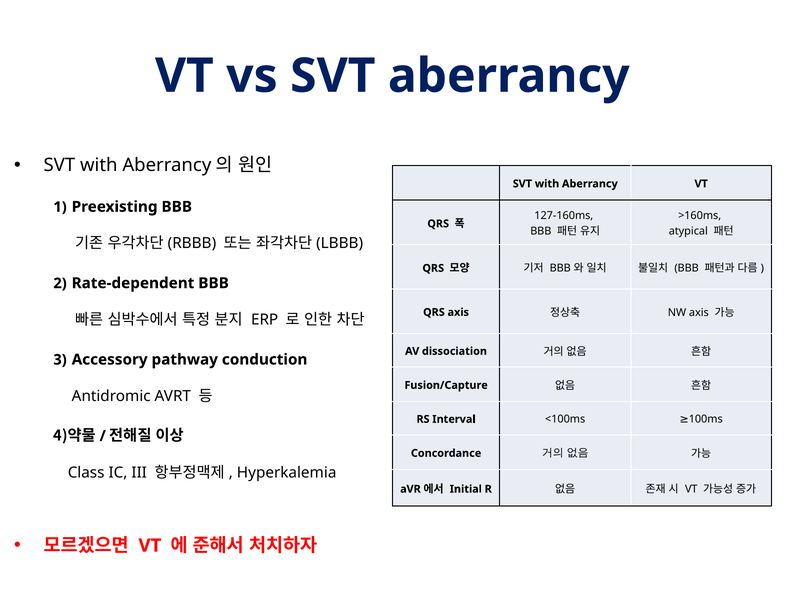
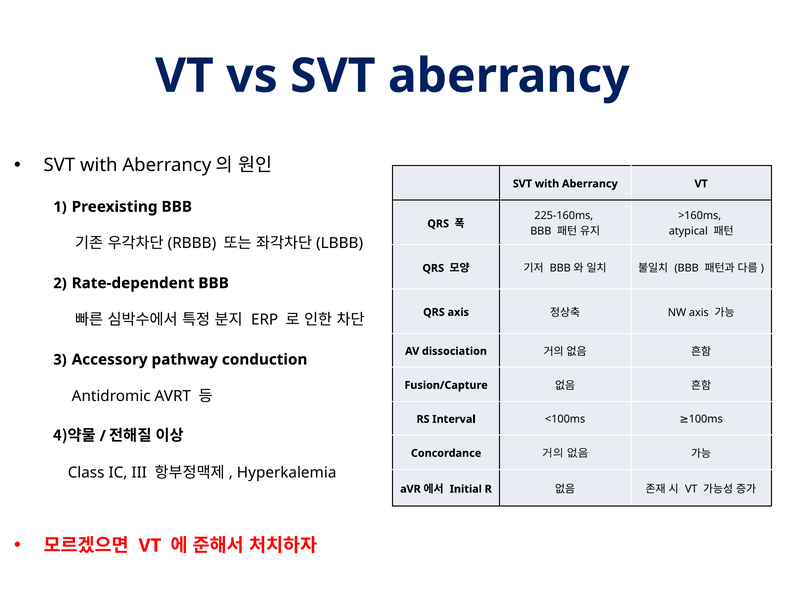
127-160ms: 127-160ms -> 225-160ms
